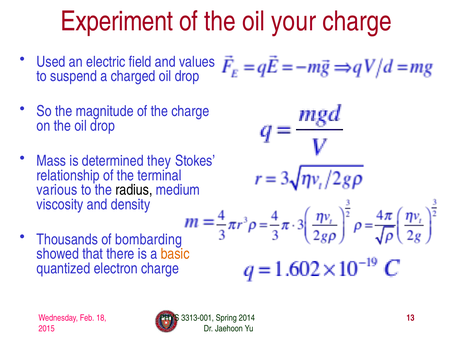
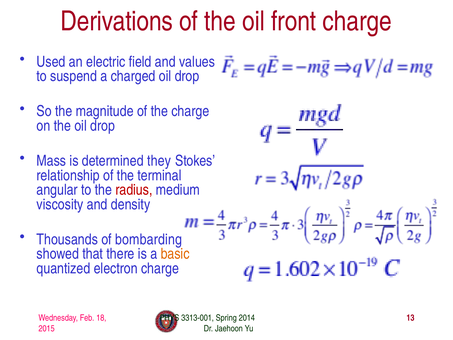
Experiment: Experiment -> Derivations
your: your -> front
various: various -> angular
radius colour: black -> red
